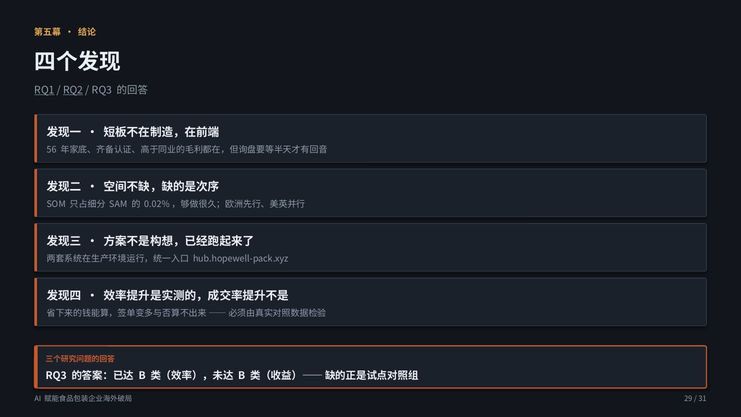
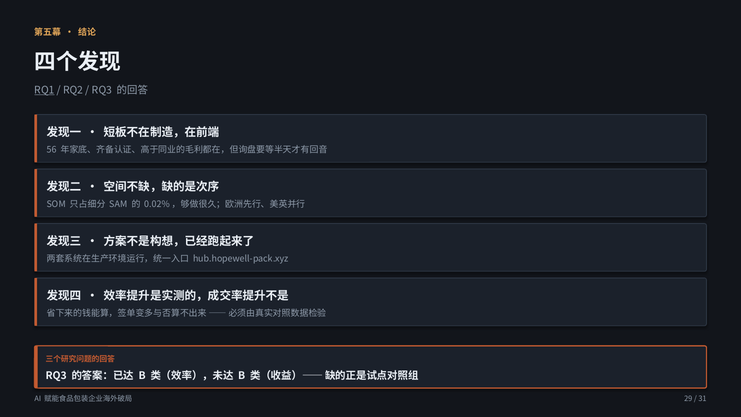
RQ2 underline: present -> none
